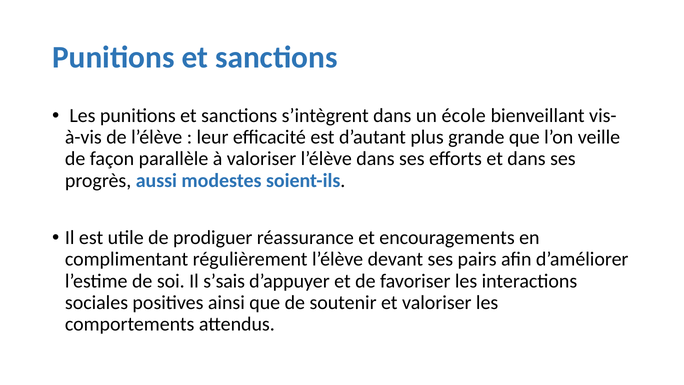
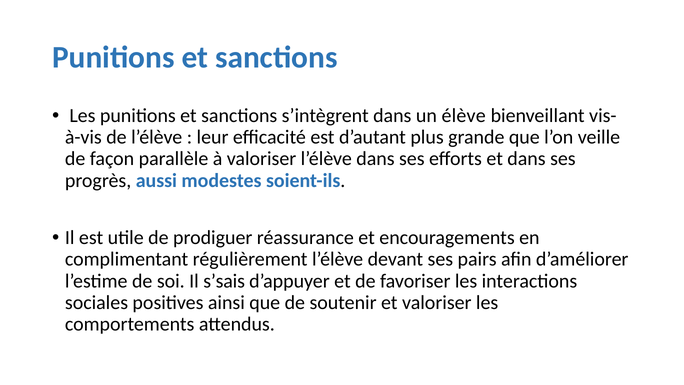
école: école -> élève
